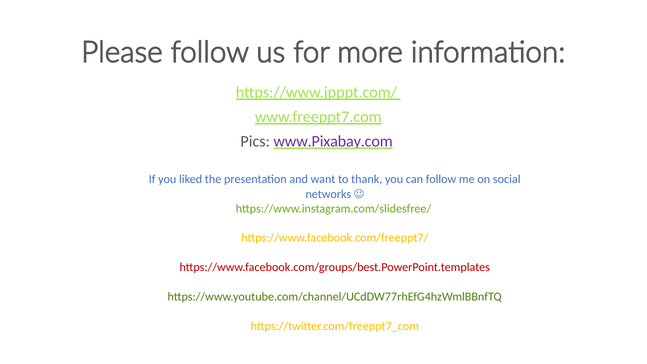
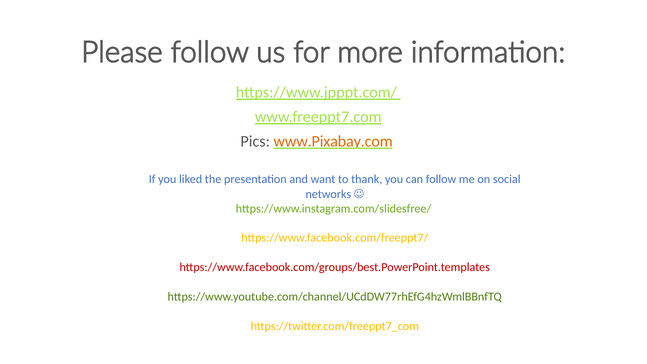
www.Pixabay.com colour: purple -> orange
